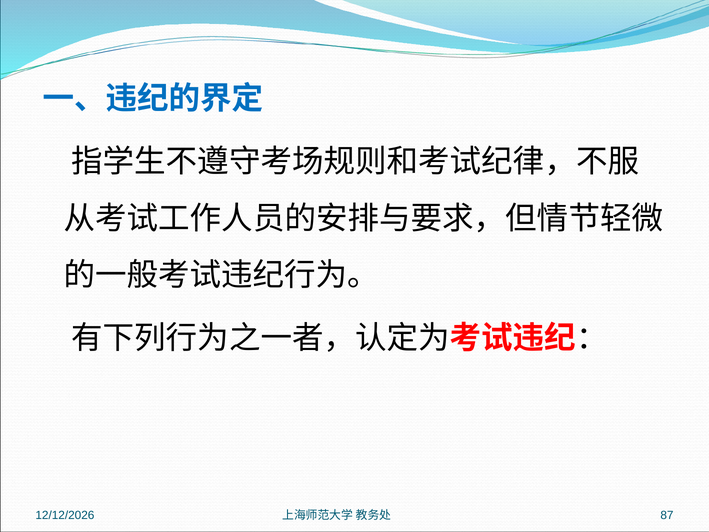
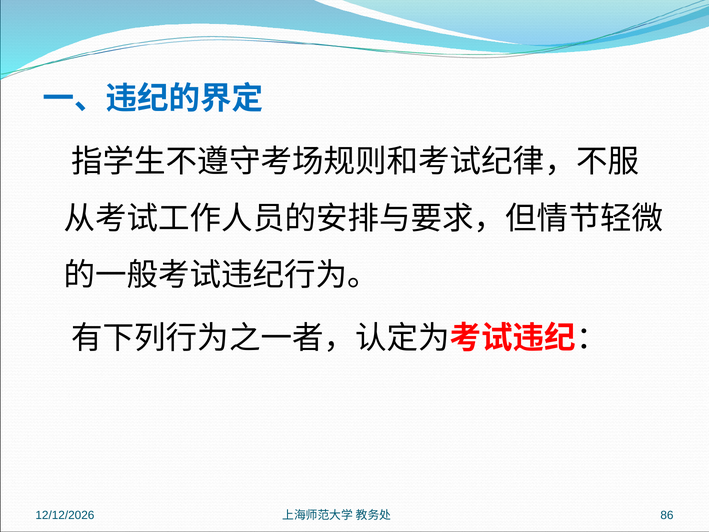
87: 87 -> 86
